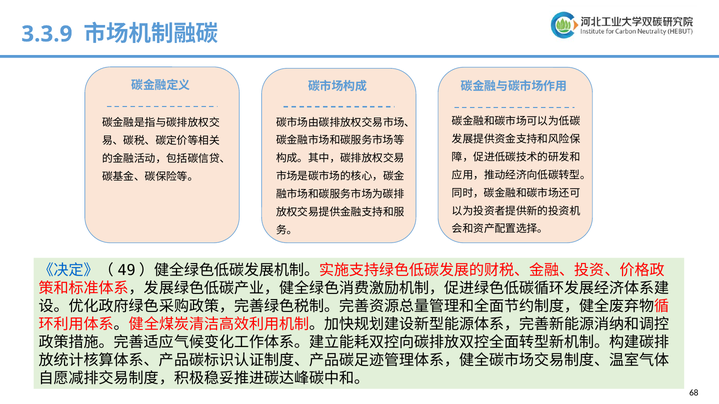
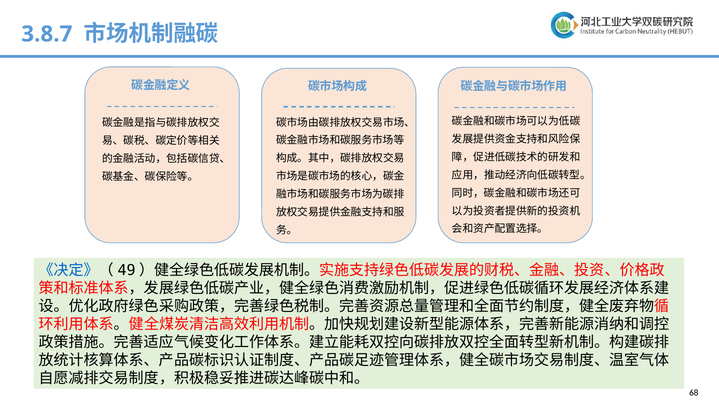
3.3.9: 3.3.9 -> 3.8.7
